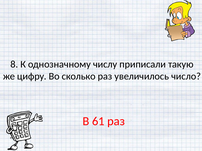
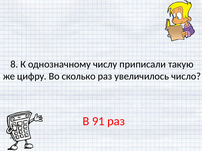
61: 61 -> 91
